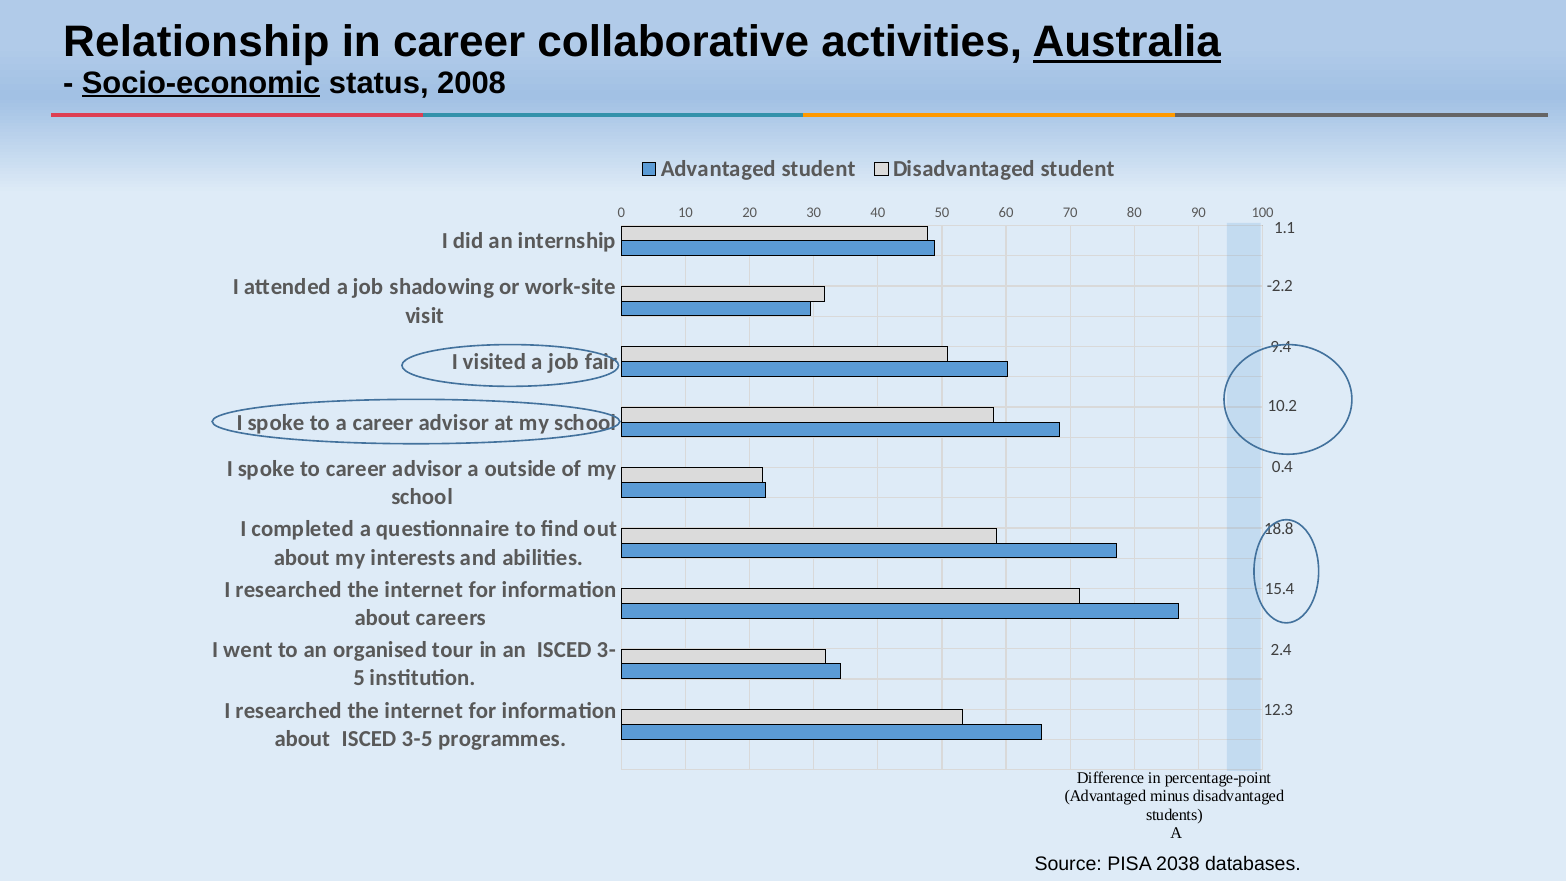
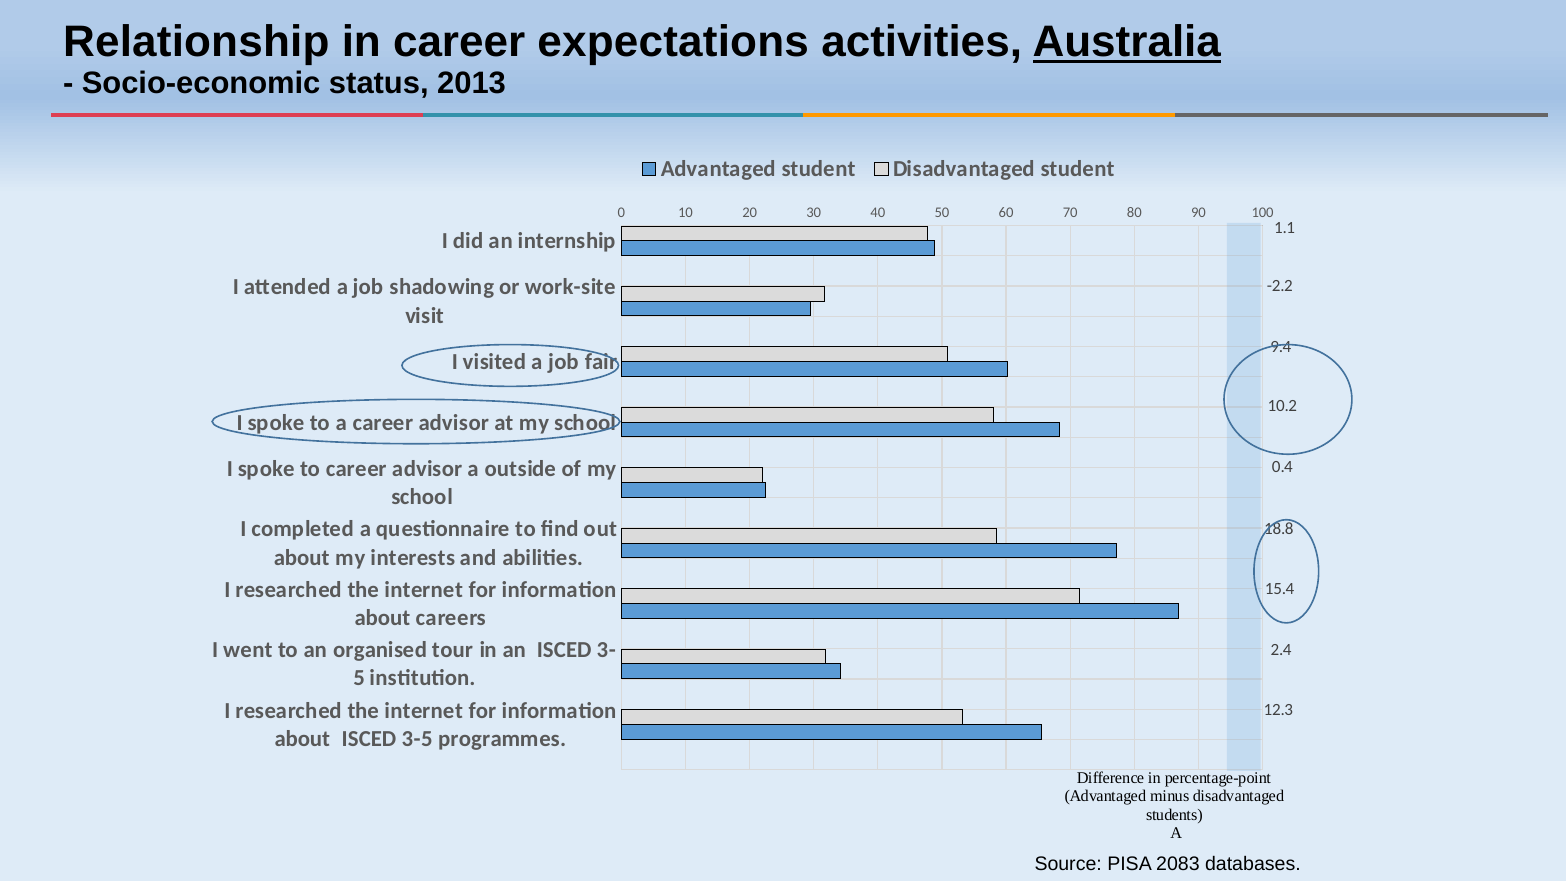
collaborative: collaborative -> expectations
Socio-economic underline: present -> none
2008: 2008 -> 2013
2038: 2038 -> 2083
